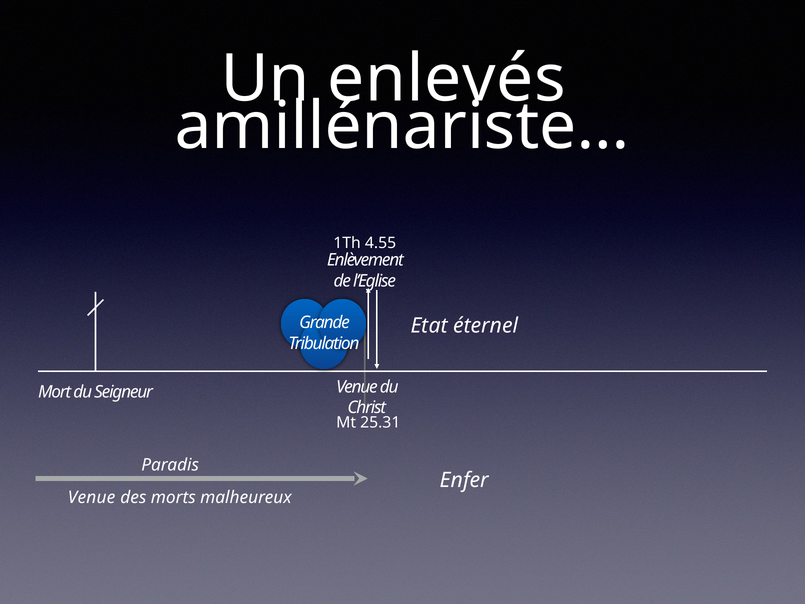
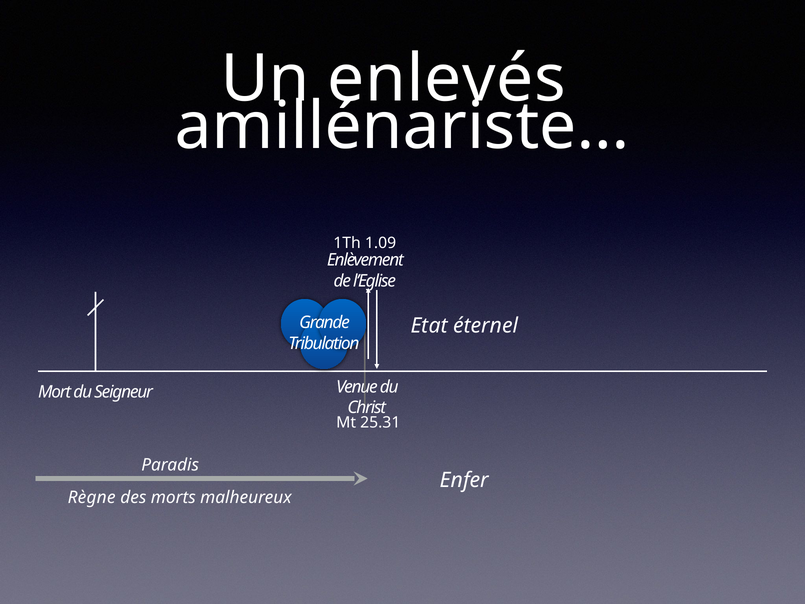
4.55: 4.55 -> 1.09
Venue at (92, 498): Venue -> Règne
